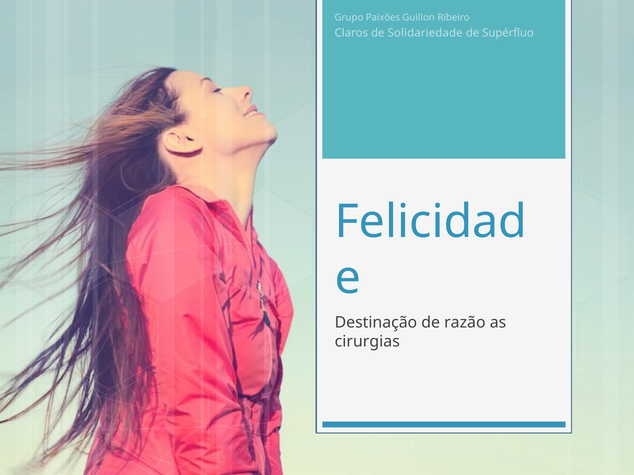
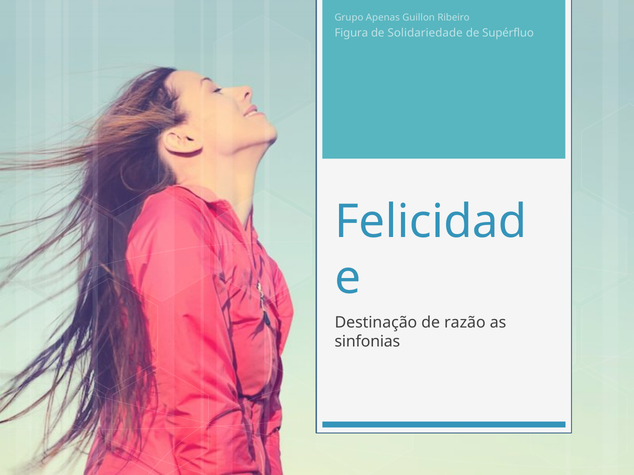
Paixões: Paixões -> Apenas
Claros: Claros -> Figura
cirurgias: cirurgias -> sinfonias
